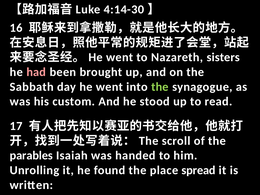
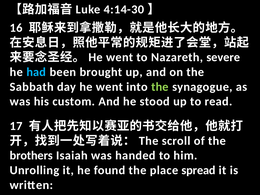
sisters: sisters -> severe
had colour: pink -> light blue
parables: parables -> brothers
